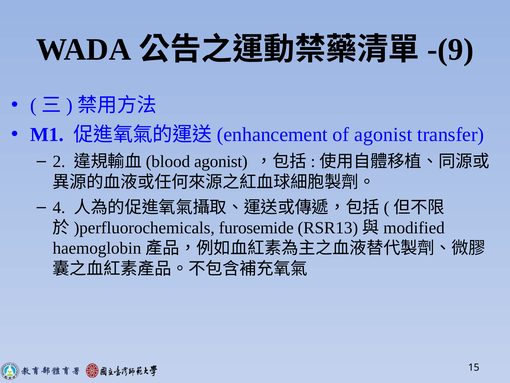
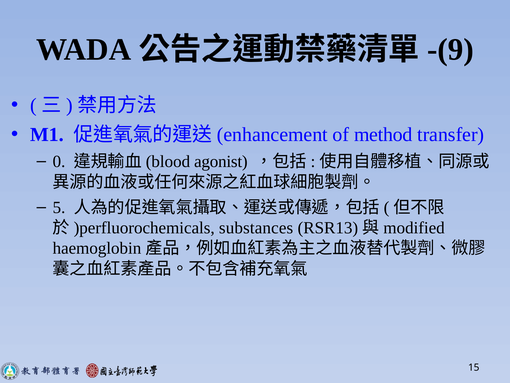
of agonist: agonist -> method
2: 2 -> 0
4: 4 -> 5
furosemide: furosemide -> substances
